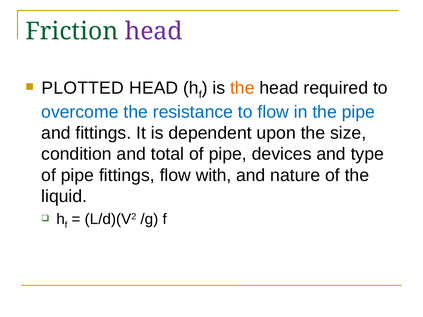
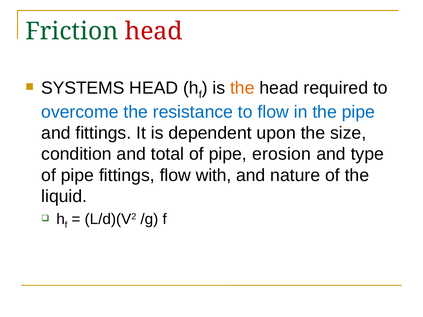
head at (154, 32) colour: purple -> red
PLOTTED: PLOTTED -> SYSTEMS
devices: devices -> erosion
